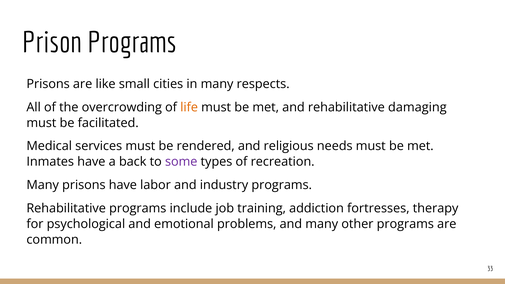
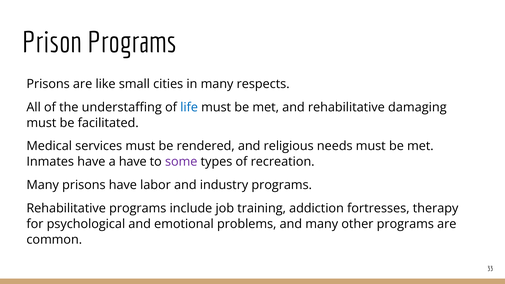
overcrowding: overcrowding -> understaffing
life colour: orange -> blue
a back: back -> have
